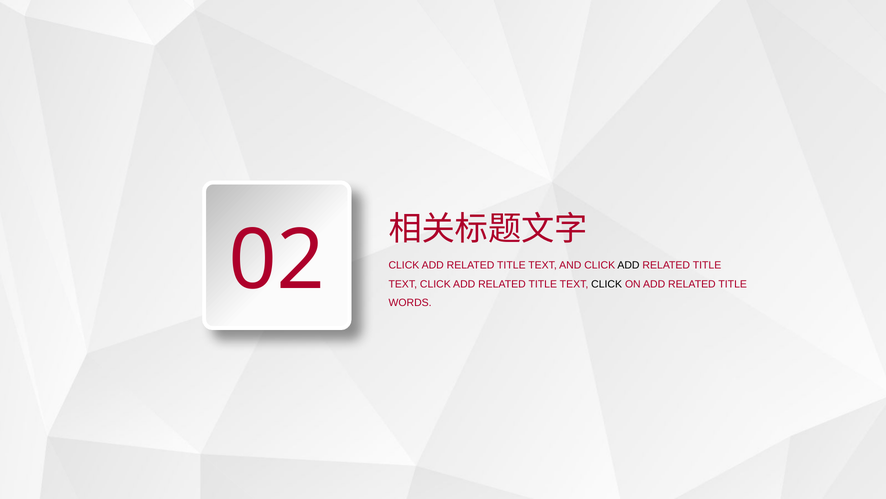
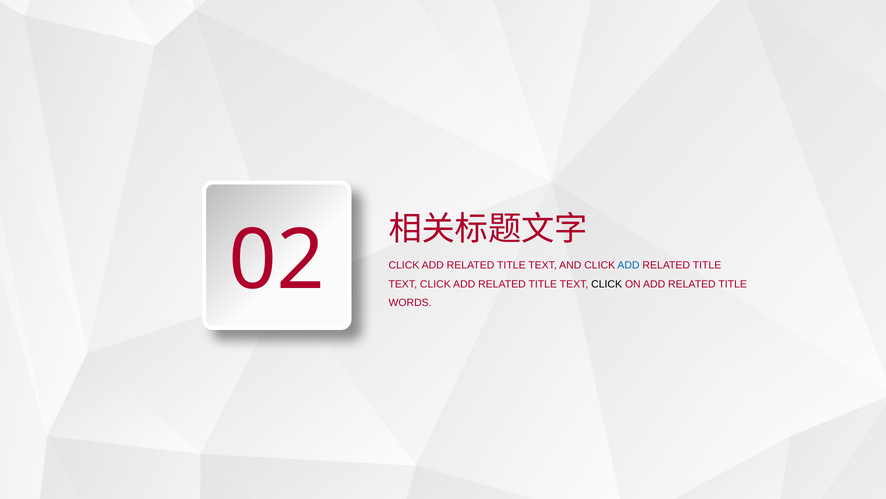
ADD at (628, 265) colour: black -> blue
